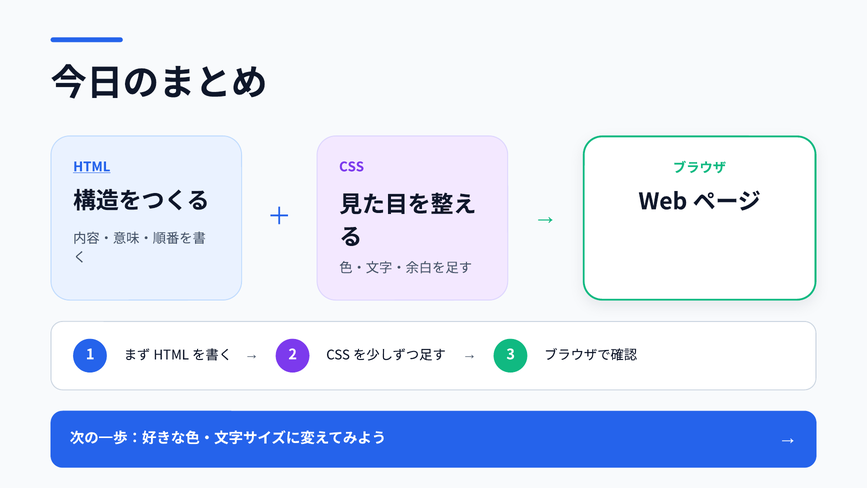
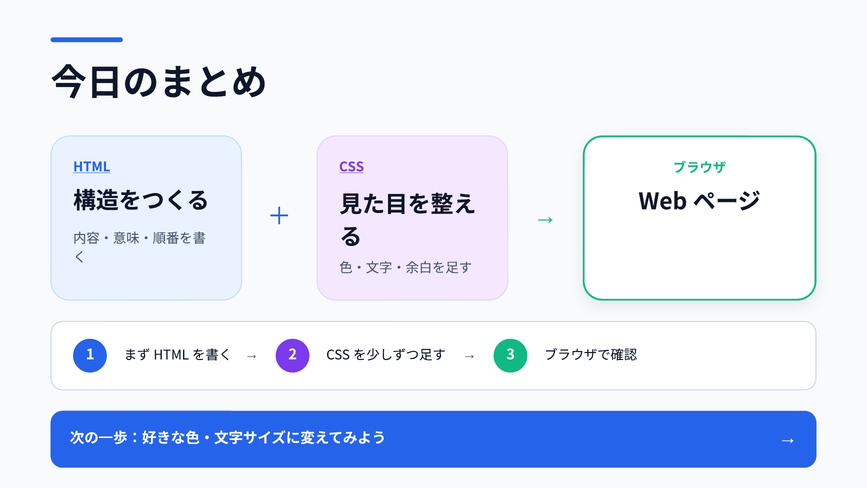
CSS underline: none -> present
